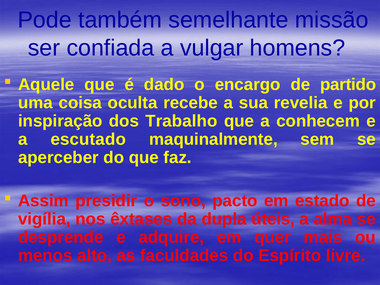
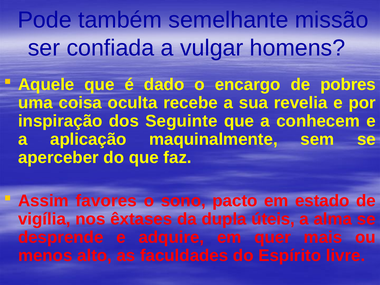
partido: partido -> pobres
Trabalho: Trabalho -> Seguinte
escutado: escutado -> aplicação
presidir: presidir -> favores
